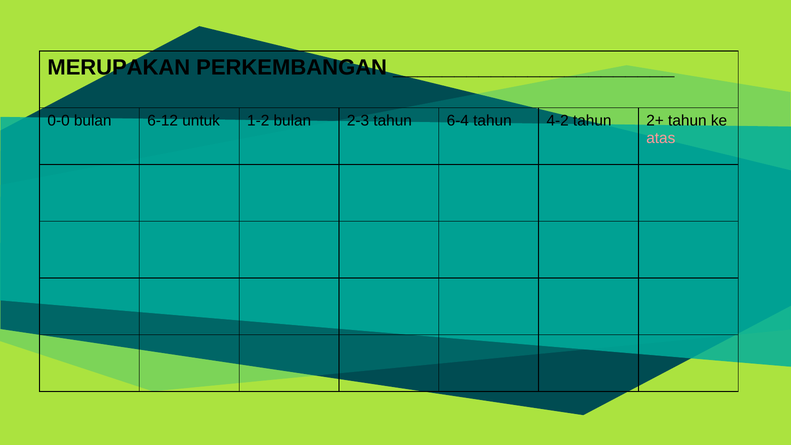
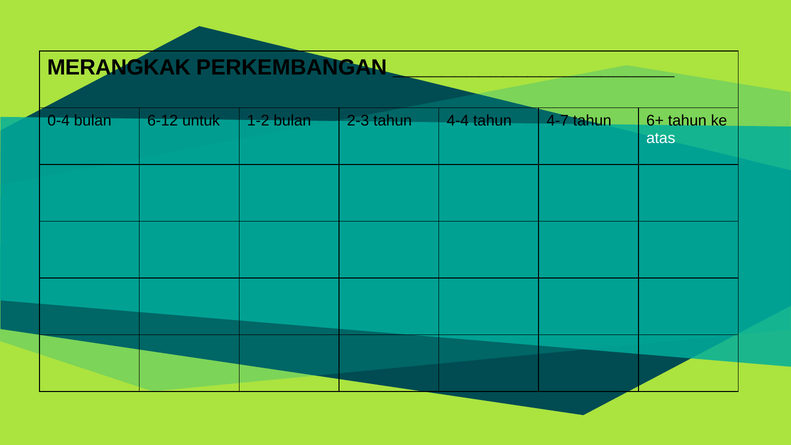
MERUPAKAN: MERUPAKAN -> MERANGKAK
0-0: 0-0 -> 0-4
6-4: 6-4 -> 4-4
4-2: 4-2 -> 4-7
2+: 2+ -> 6+
atas colour: pink -> white
